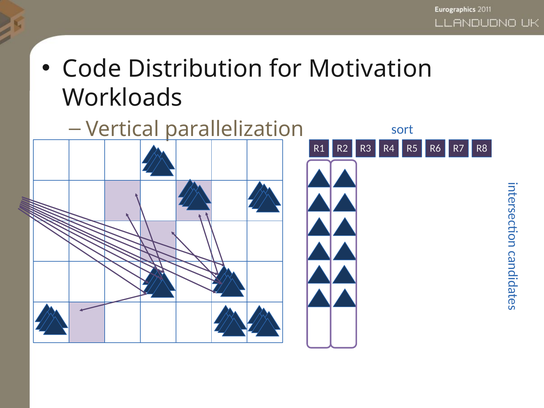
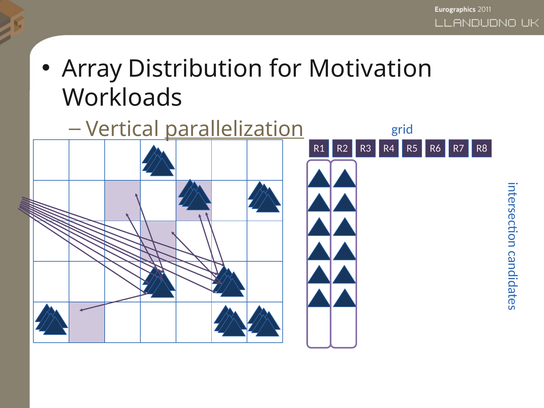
Code: Code -> Array
parallelization underline: none -> present
sort: sort -> grid
